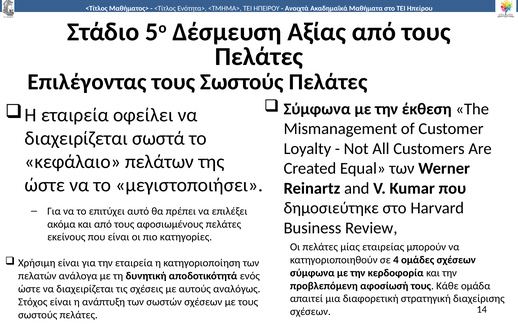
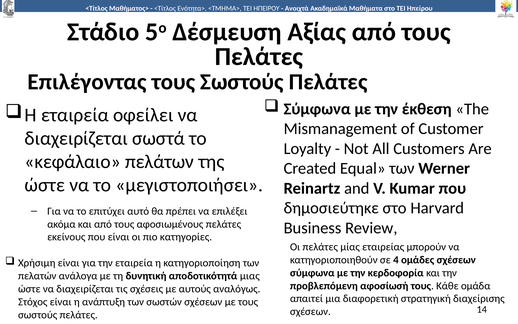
ενός: ενός -> μιας
